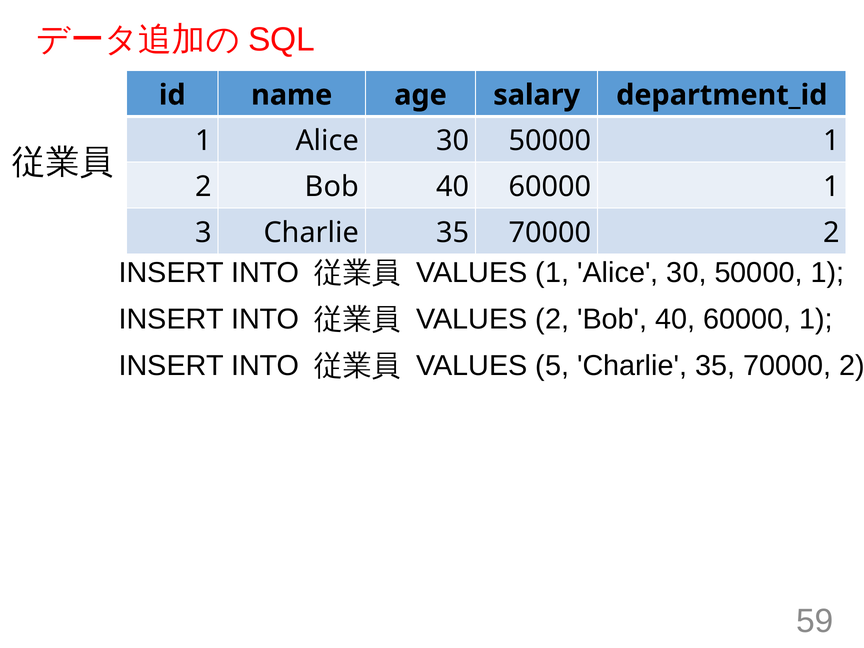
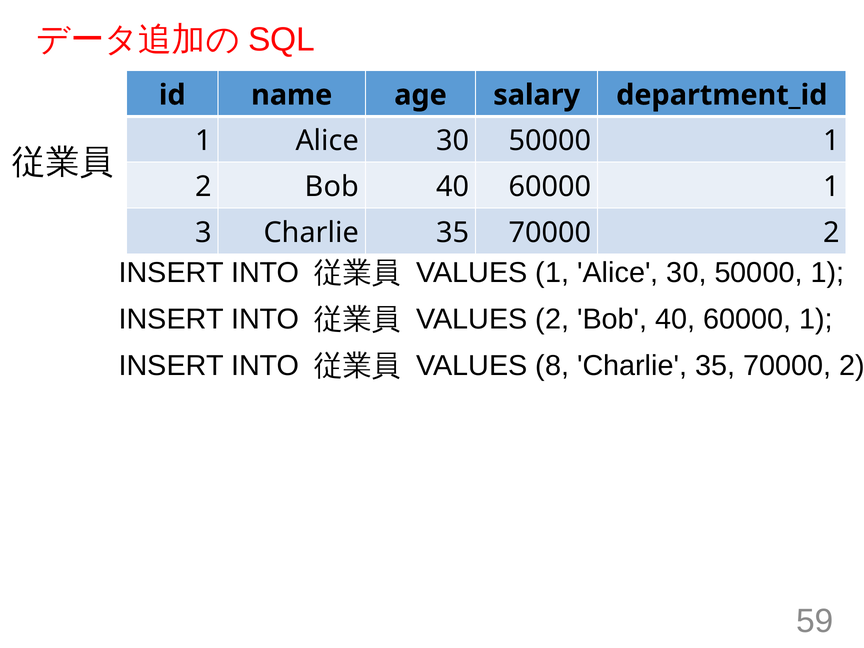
5: 5 -> 8
